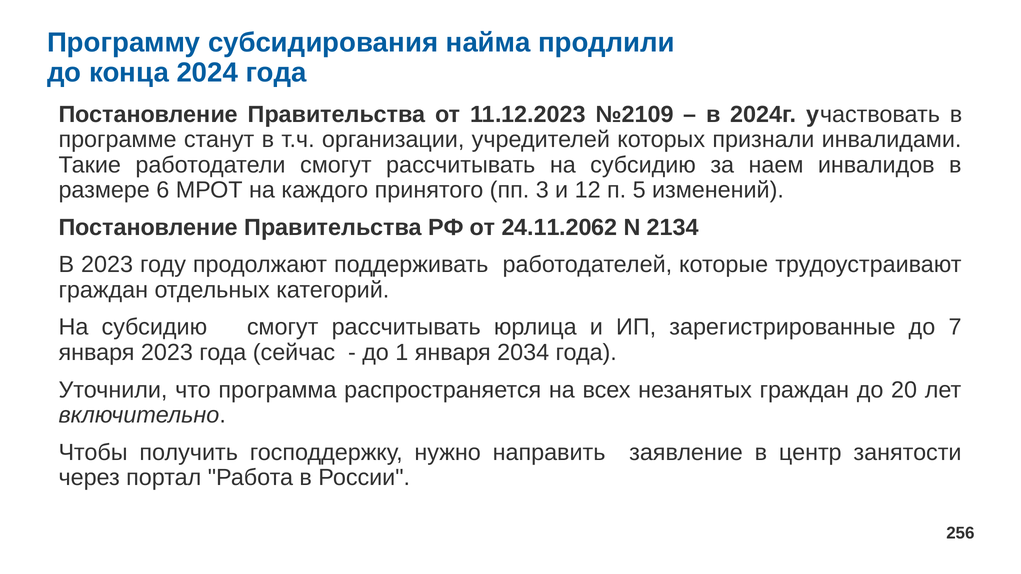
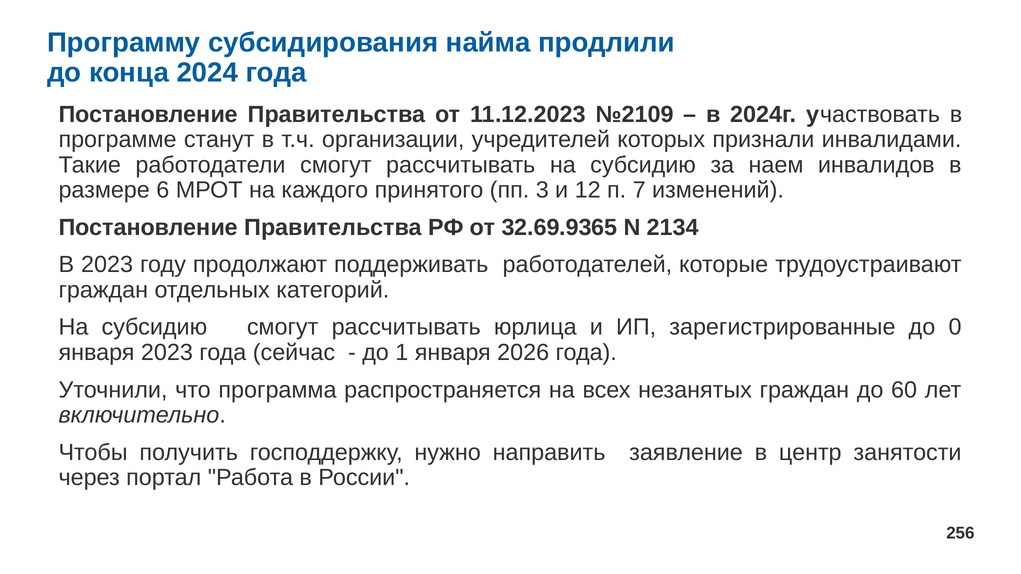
5: 5 -> 7
24.11.2062: 24.11.2062 -> 32.69.9365
7: 7 -> 0
2034: 2034 -> 2026
20: 20 -> 60
